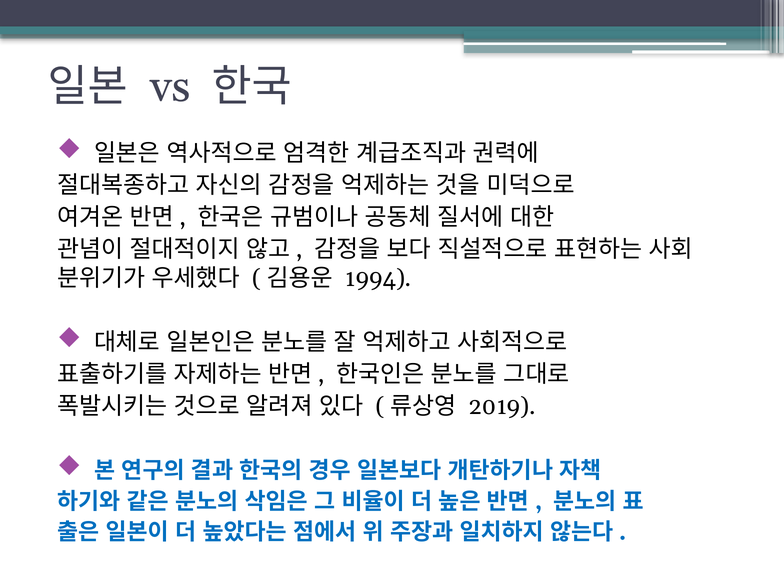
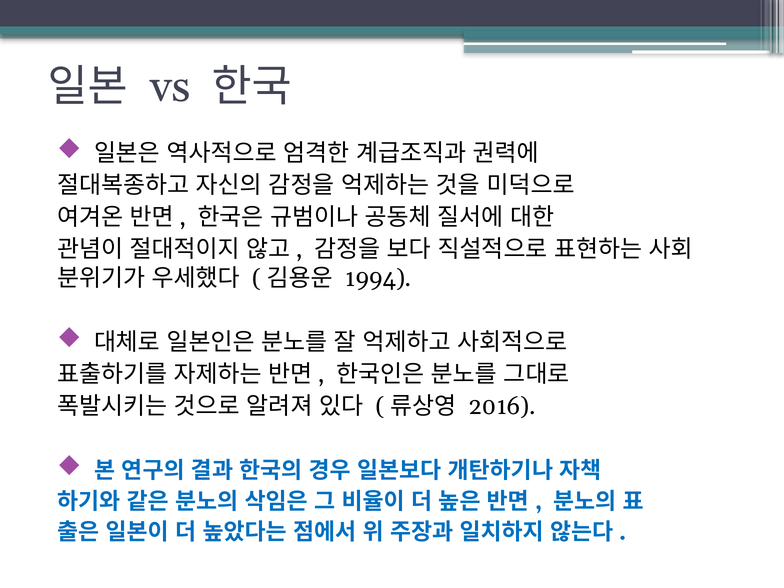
2019: 2019 -> 2016
